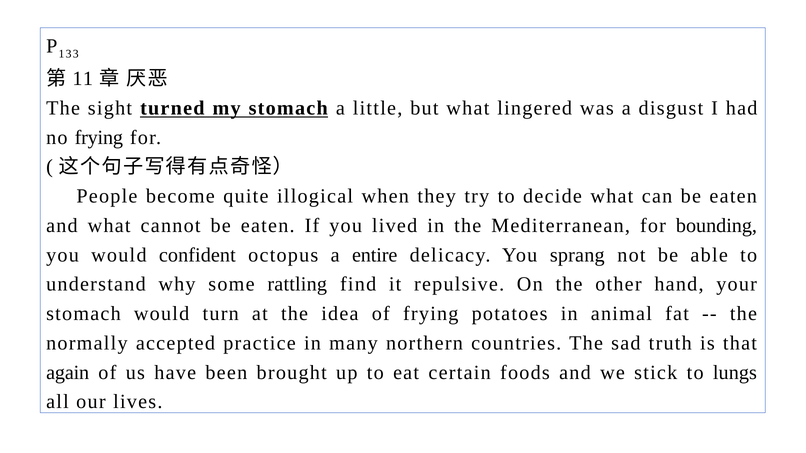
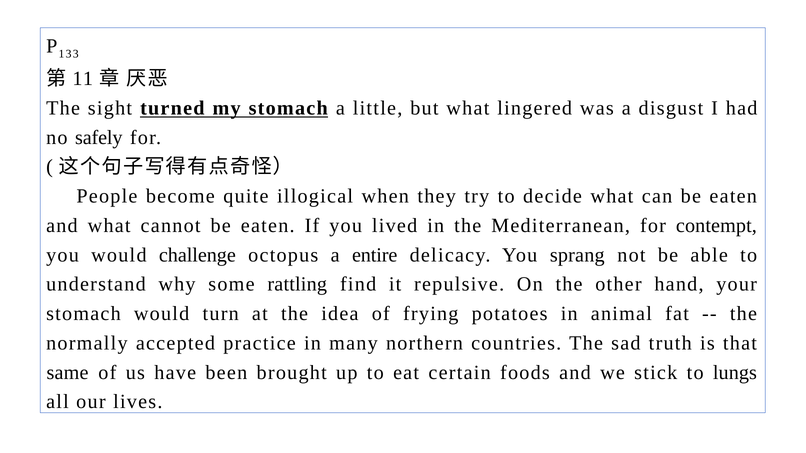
no frying: frying -> safely
bounding: bounding -> contempt
confident: confident -> challenge
again: again -> same
